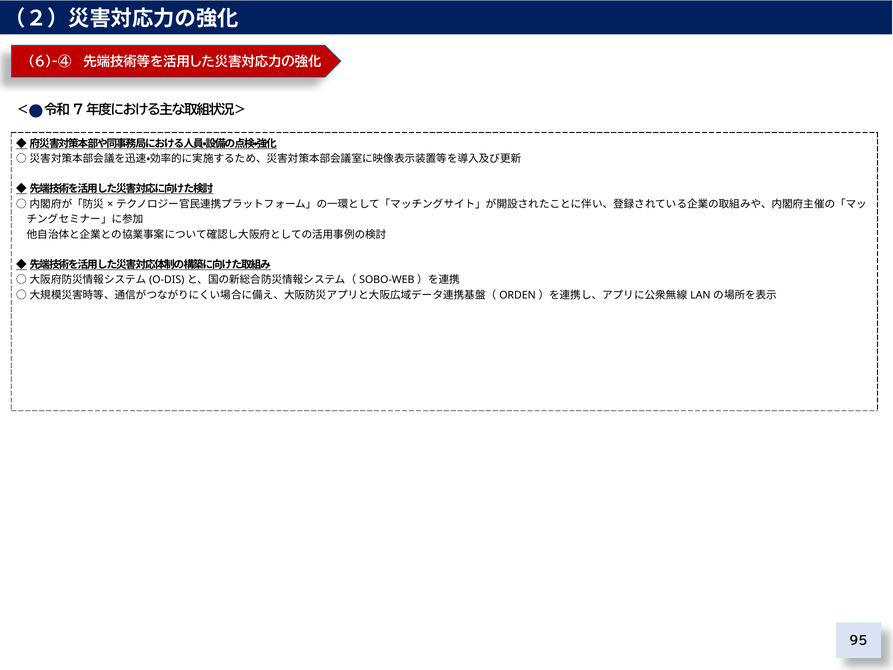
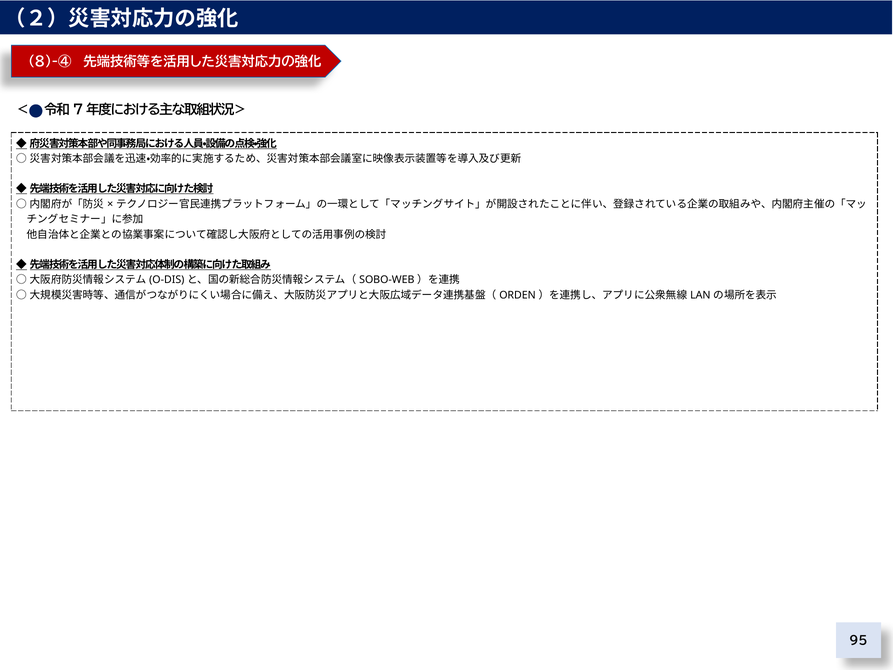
6)-④: 6)-④ -> 8)-④
